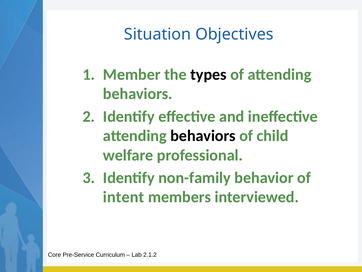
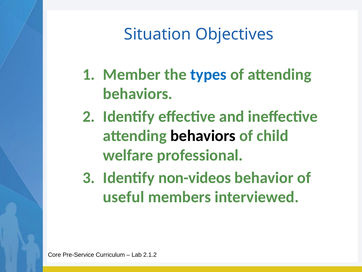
types colour: black -> blue
non-family: non-family -> non-videos
intent: intent -> useful
